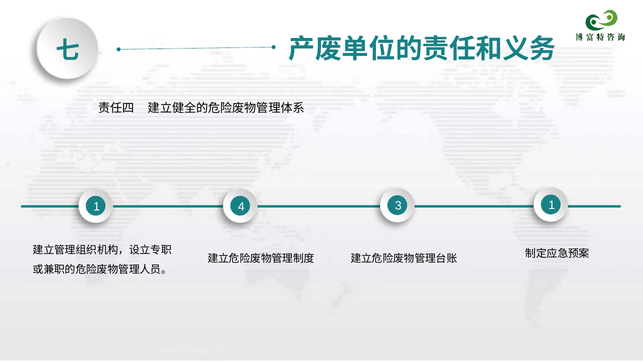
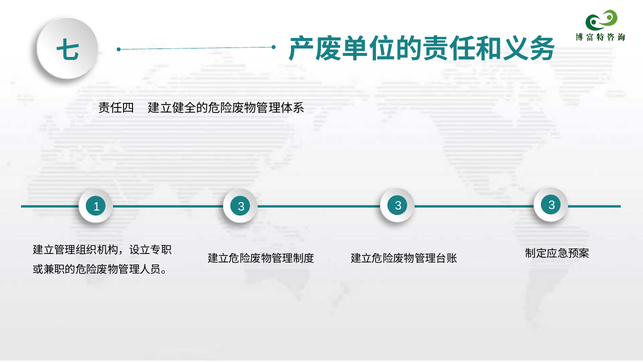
1 4: 4 -> 3
1 at (552, 205): 1 -> 3
